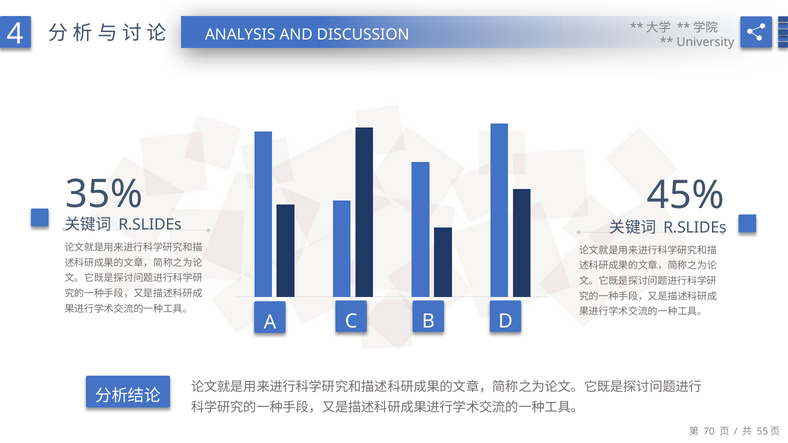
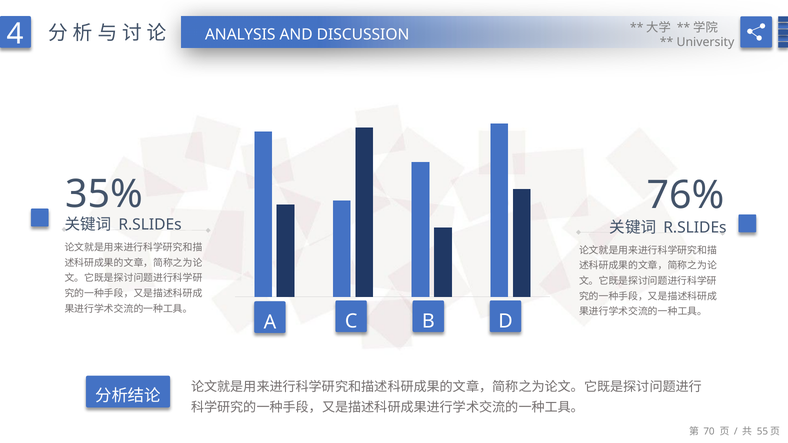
45%: 45% -> 76%
